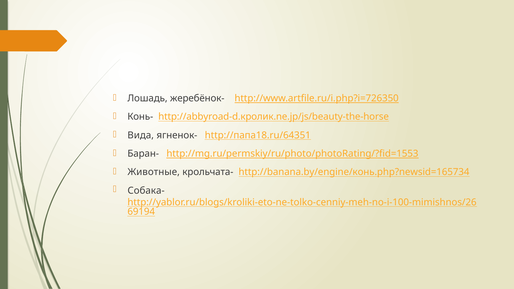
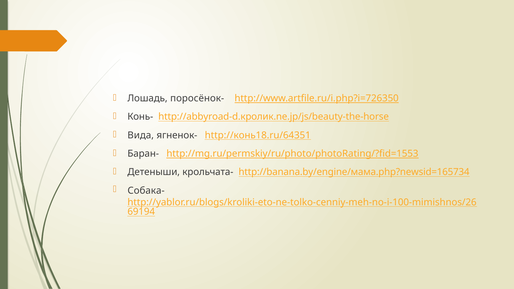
жеребёнок-: жеребёнок- -> поросёнок-
http://папа18.ru/64351: http://папа18.ru/64351 -> http://конь18.ru/64351
Животные: Животные -> Детеныши
http://banana.by/engine/конь.php?newsid=165734: http://banana.by/engine/конь.php?newsid=165734 -> http://banana.by/engine/мама.php?newsid=165734
